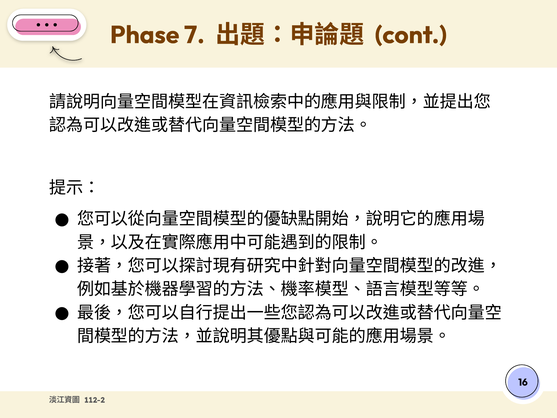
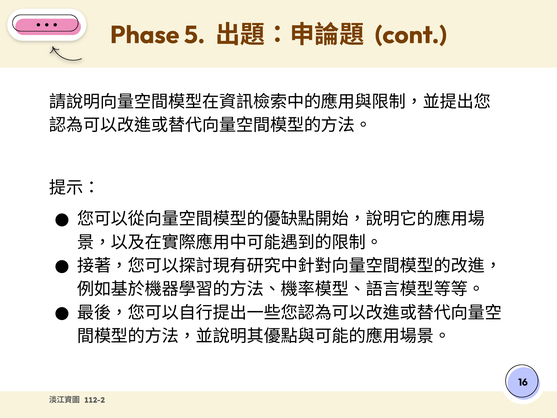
7: 7 -> 5
